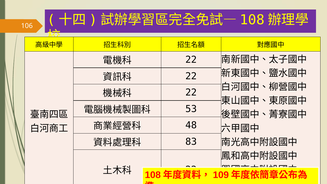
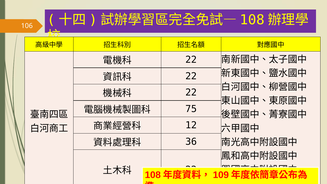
53: 53 -> 75
48: 48 -> 12
83: 83 -> 36
